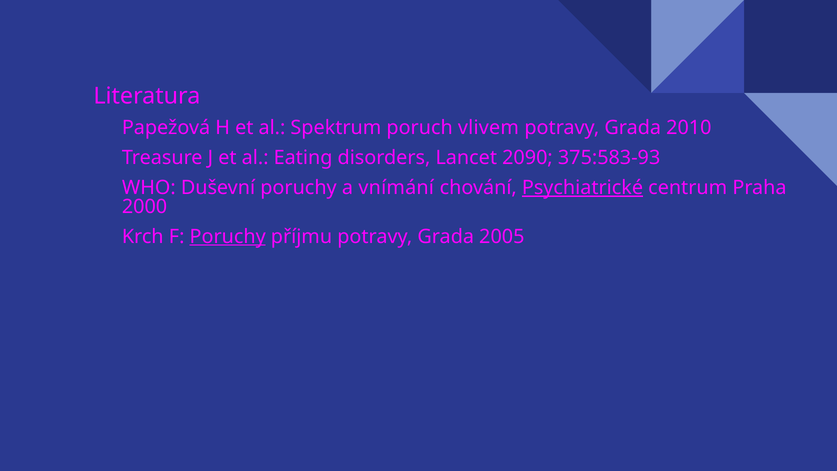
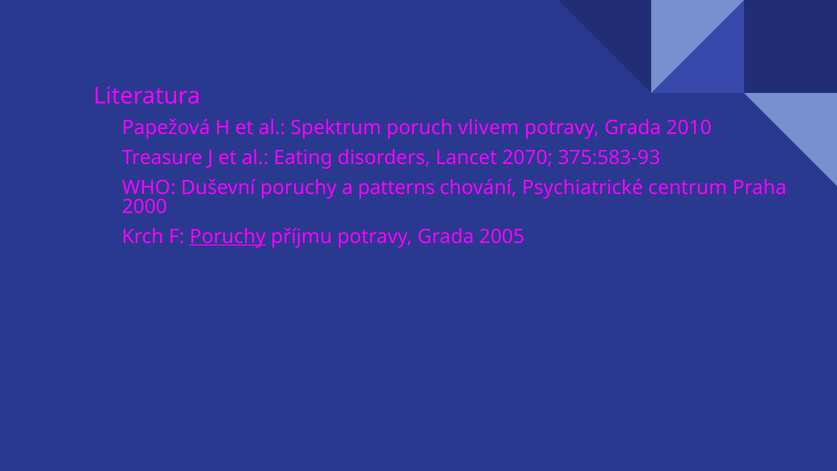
2090: 2090 -> 2070
vnímání: vnímání -> patterns
Psychiatrické underline: present -> none
